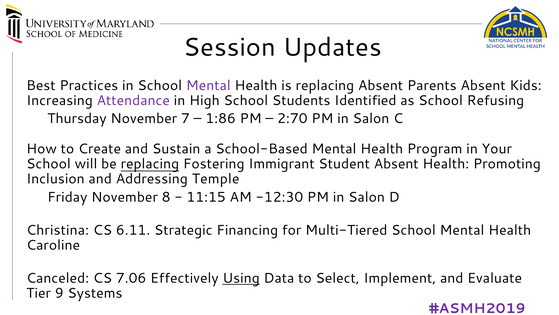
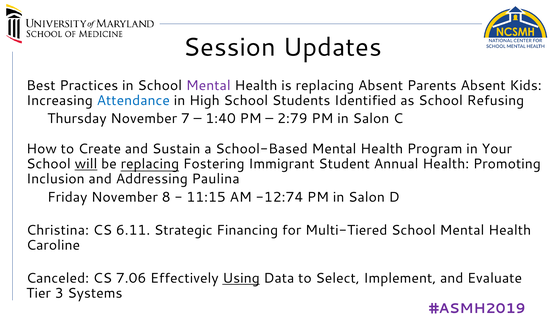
Attendance colour: purple -> blue
1:86: 1:86 -> 1:40
2:70: 2:70 -> 2:79
will underline: none -> present
Student Absent: Absent -> Annual
Temple: Temple -> Paulina
-12:30: -12:30 -> -12:74
9: 9 -> 3
